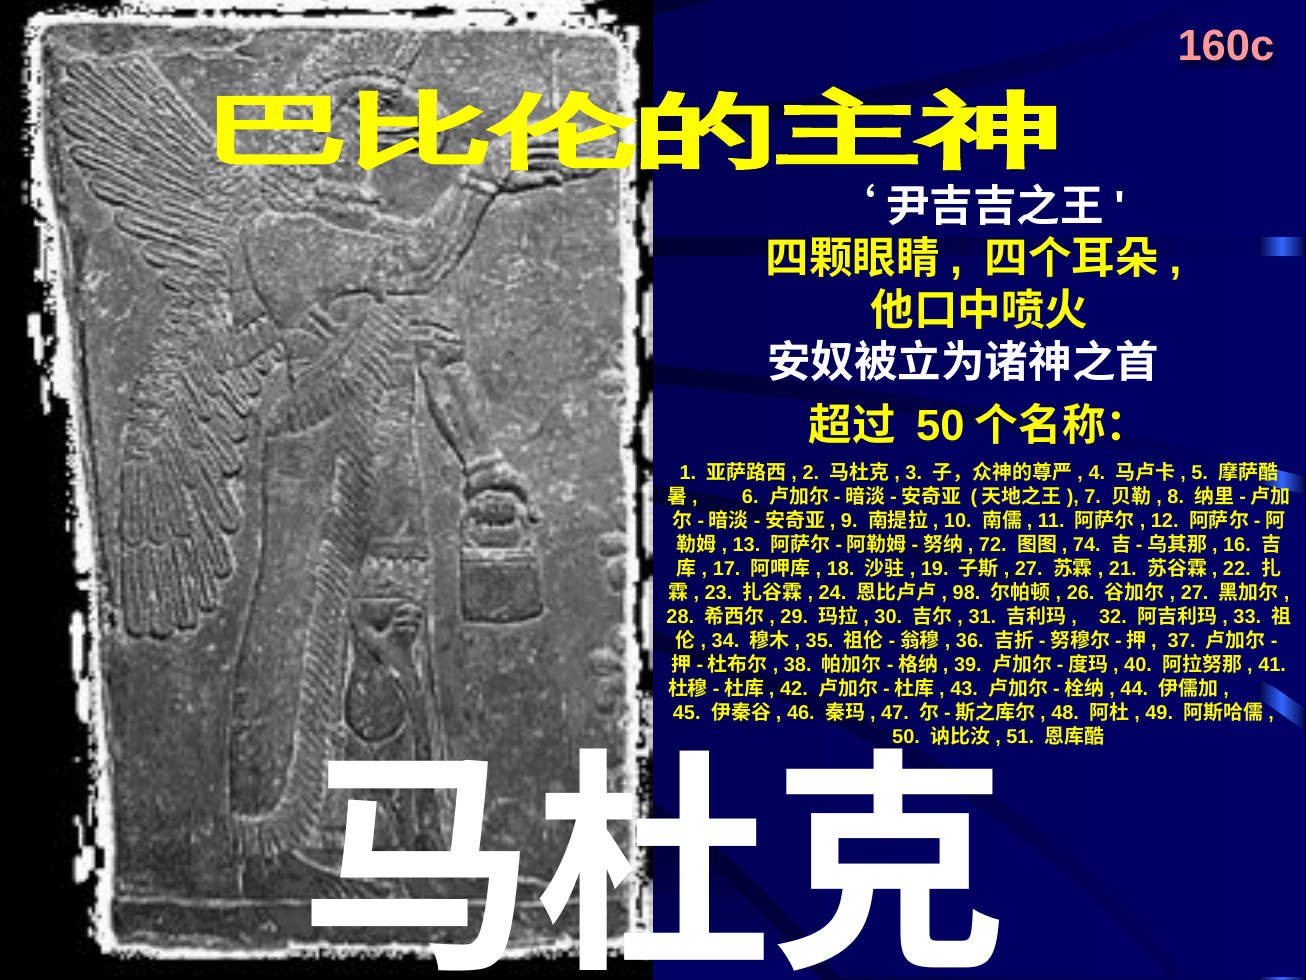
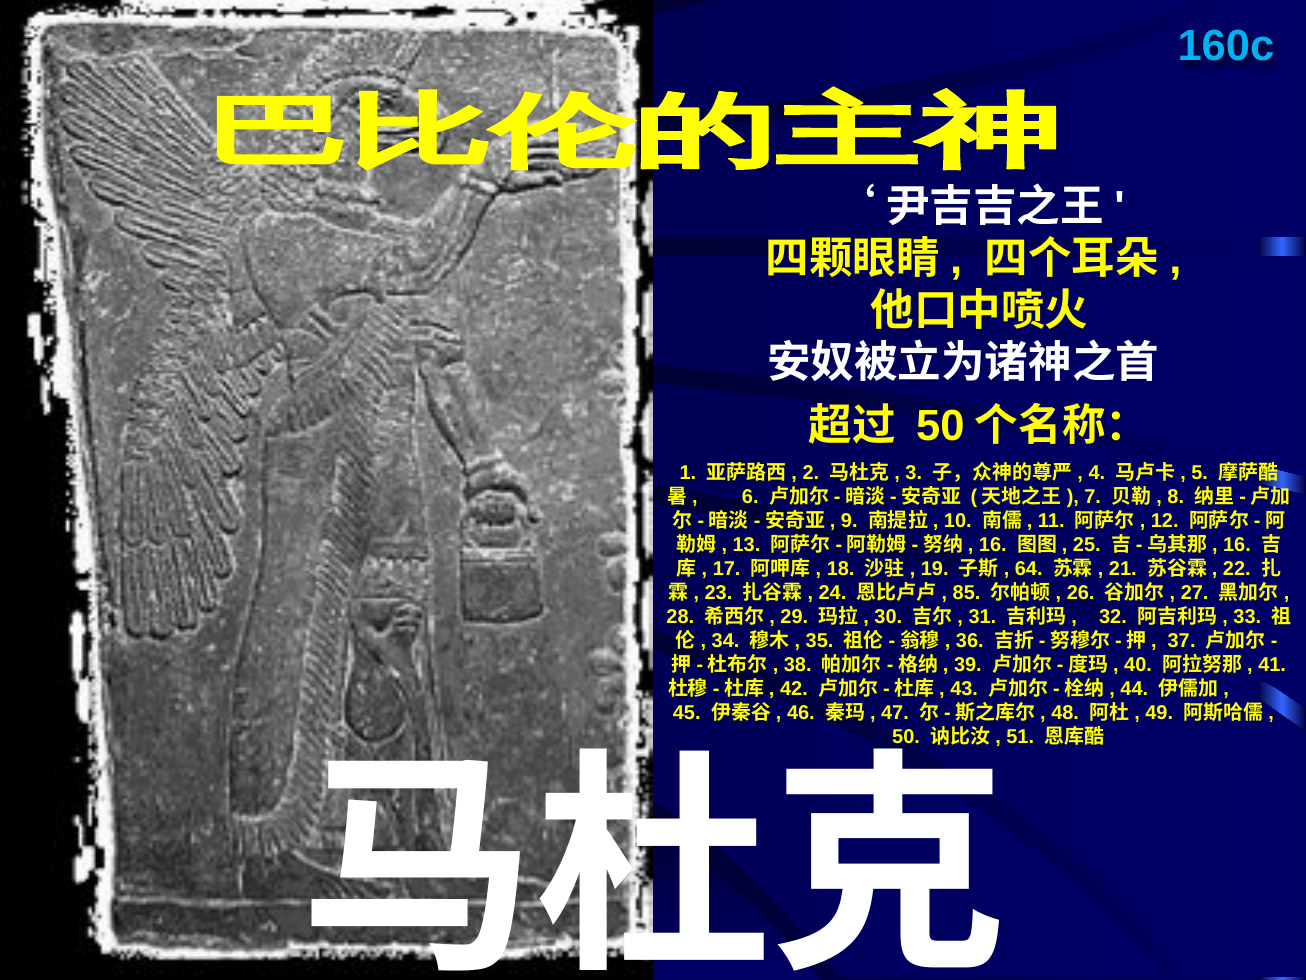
160c colour: pink -> light blue
72 at (993, 545): 72 -> 16
74: 74 -> 25
27 at (1029, 569): 27 -> 64
98: 98 -> 85
